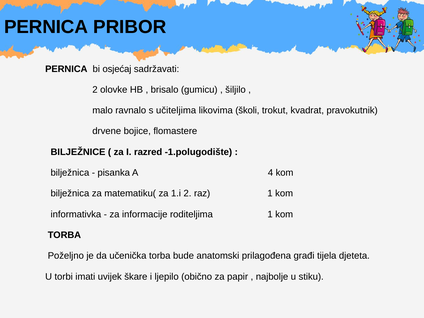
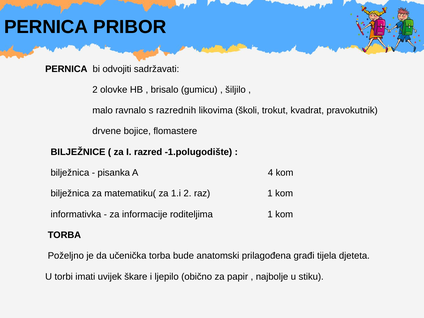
osjećaj: osjećaj -> odvojiti
učiteljima: učiteljima -> razrednih
